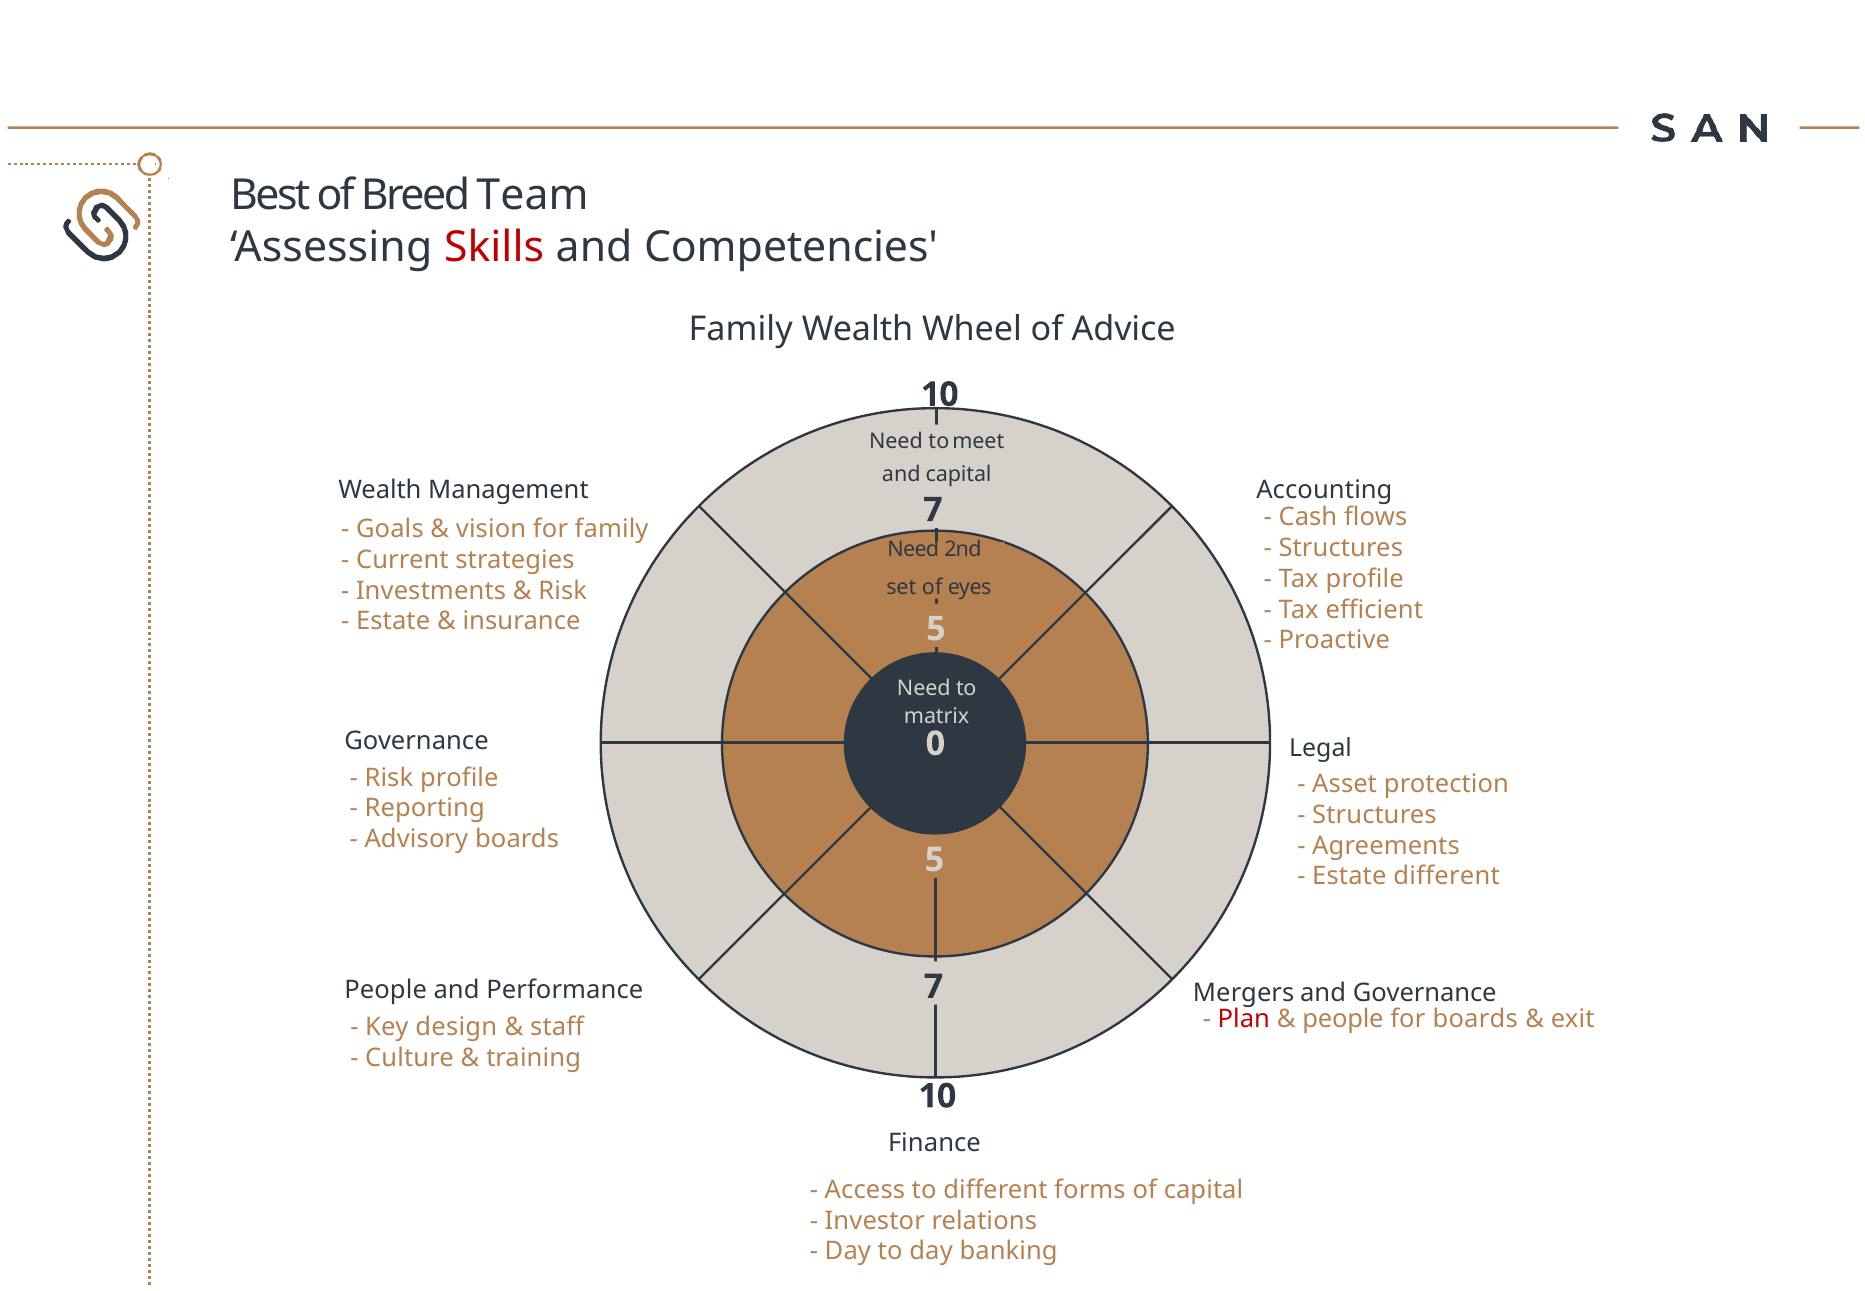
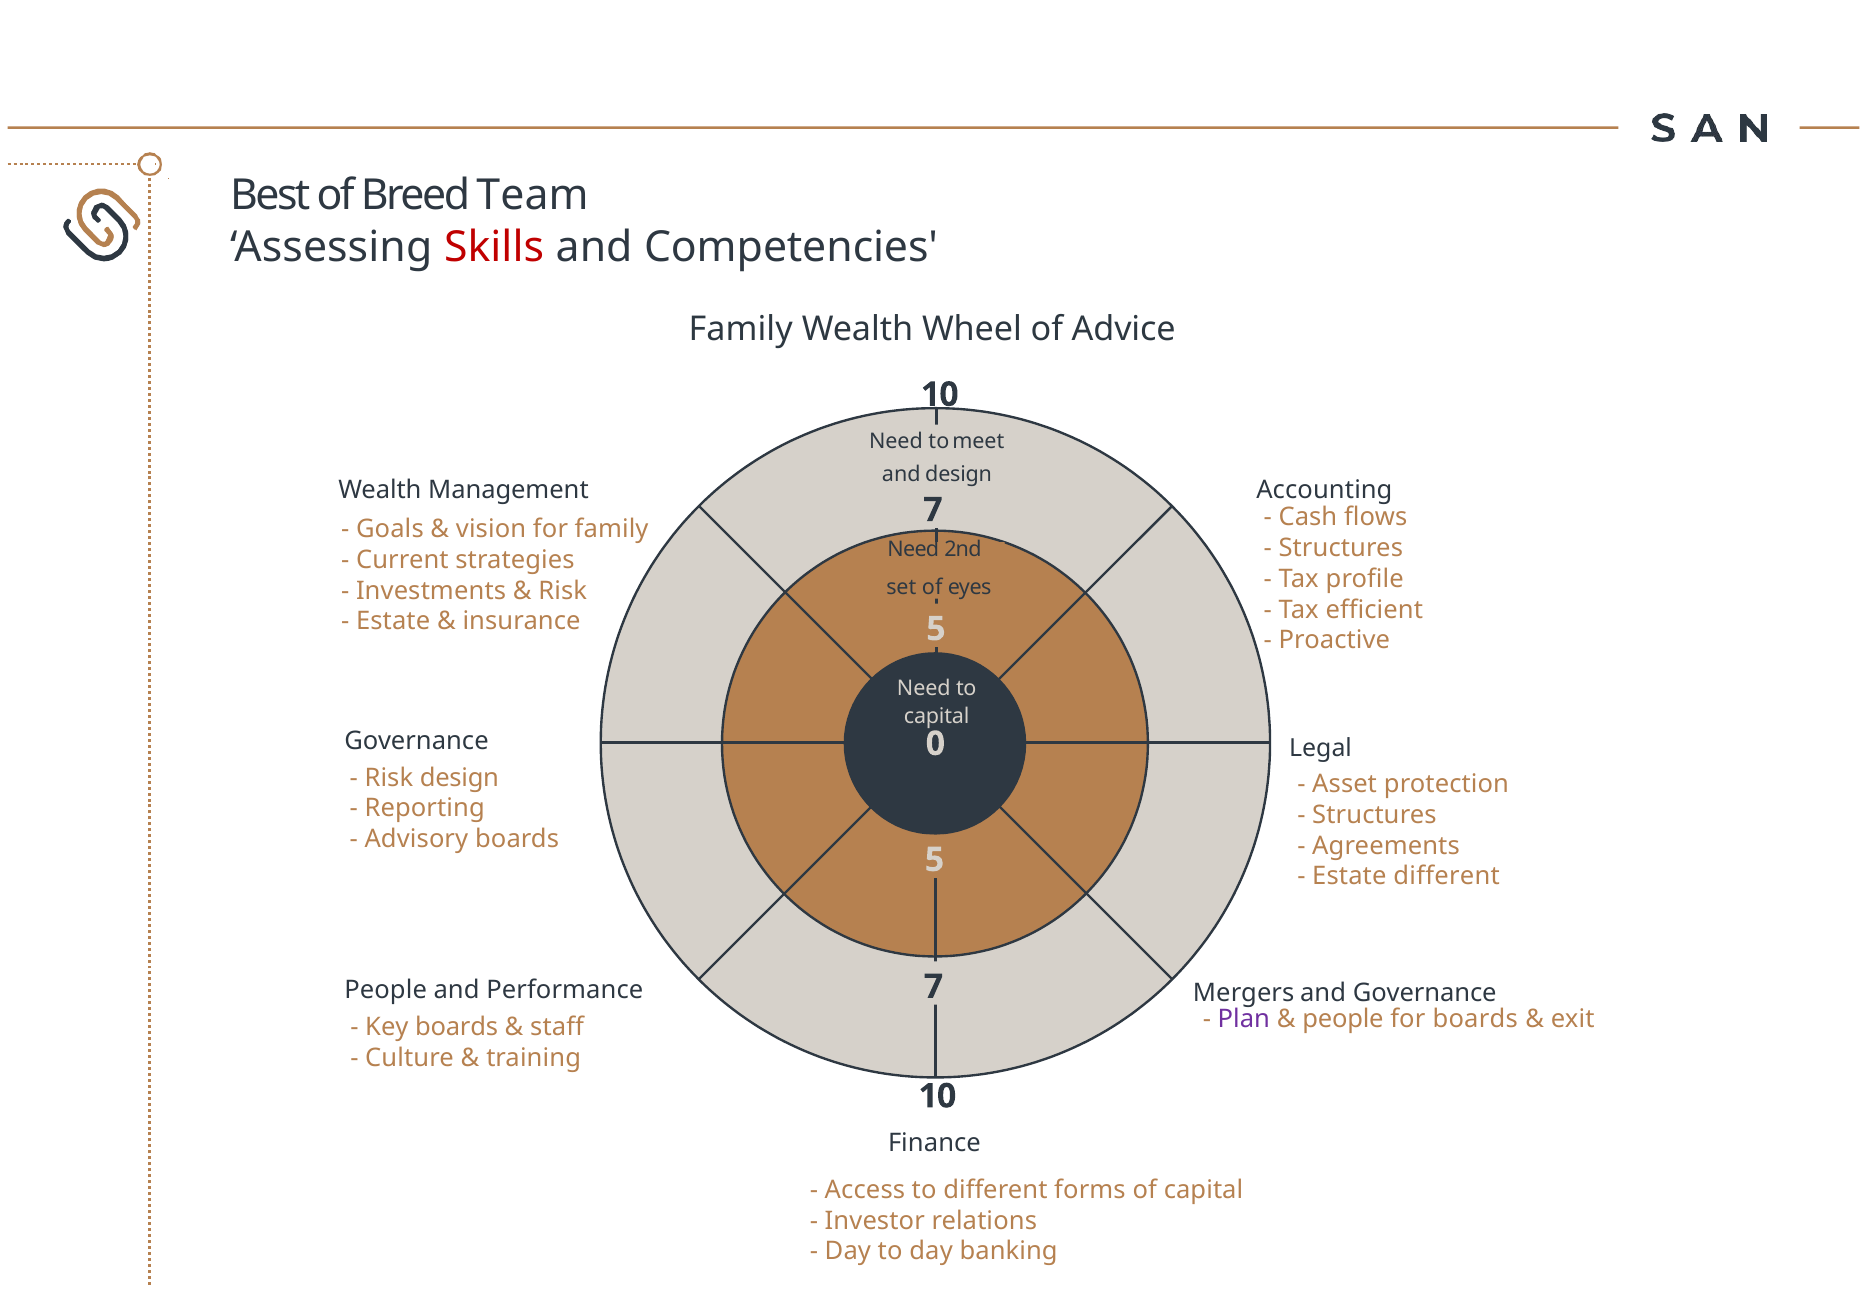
and capital: capital -> design
matrix at (937, 717): matrix -> capital
Risk profile: profile -> design
Plan colour: red -> purple
Key design: design -> boards
